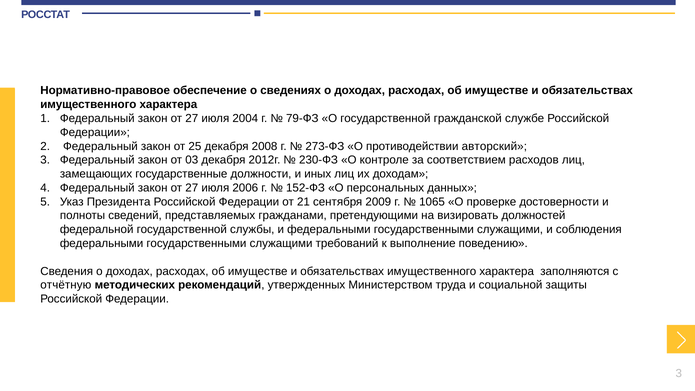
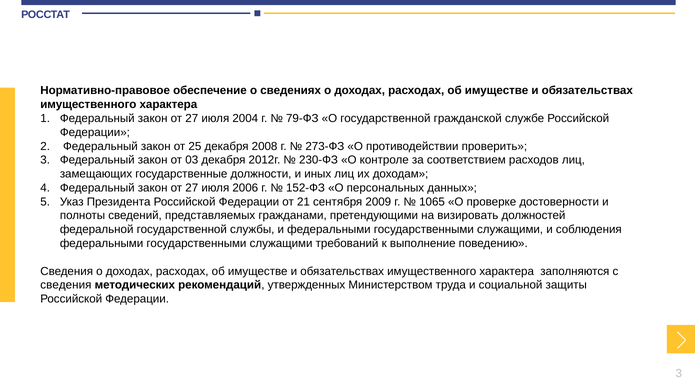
авторский: авторский -> проверить
отчётную at (66, 285): отчётную -> сведения
